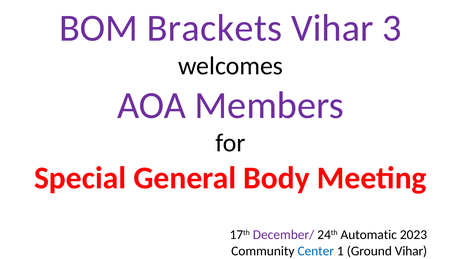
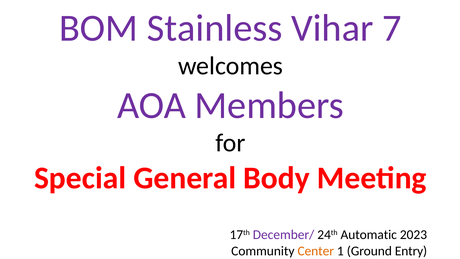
Brackets: Brackets -> Stainless
3: 3 -> 7
Center colour: blue -> orange
Ground Vihar: Vihar -> Entry
